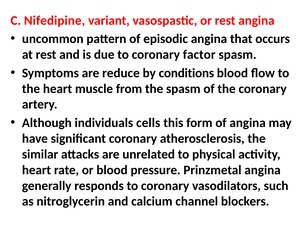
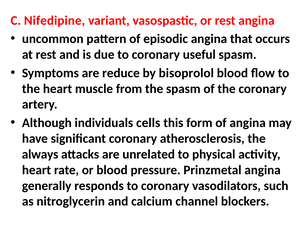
factor: factor -> useful
conditions: conditions -> bisoprolol
similar: similar -> always
